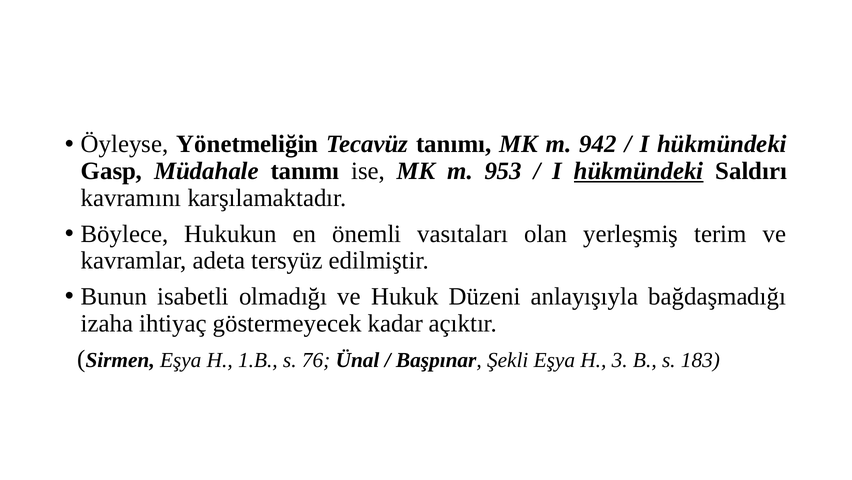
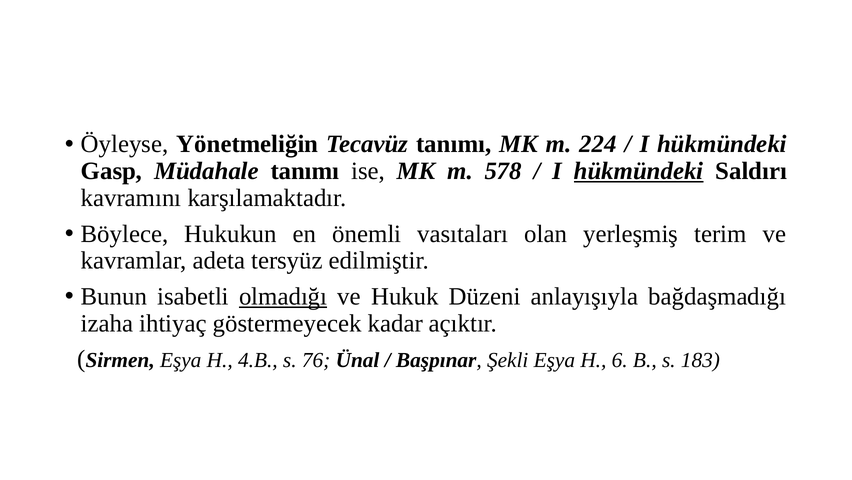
942: 942 -> 224
953: 953 -> 578
olmadığı underline: none -> present
1.B: 1.B -> 4.B
3: 3 -> 6
